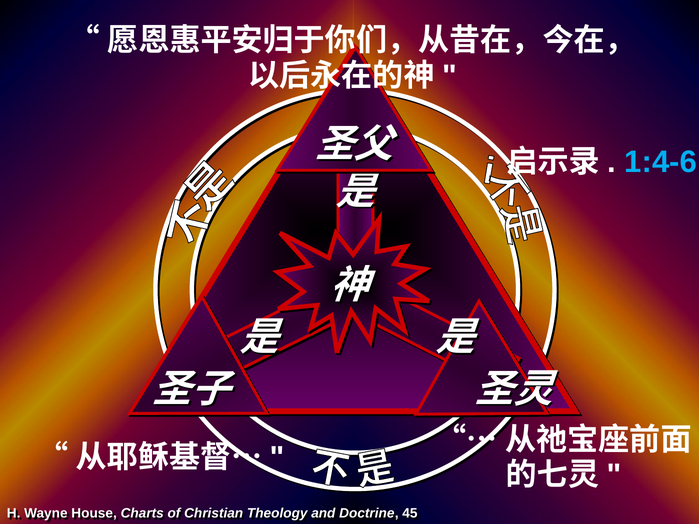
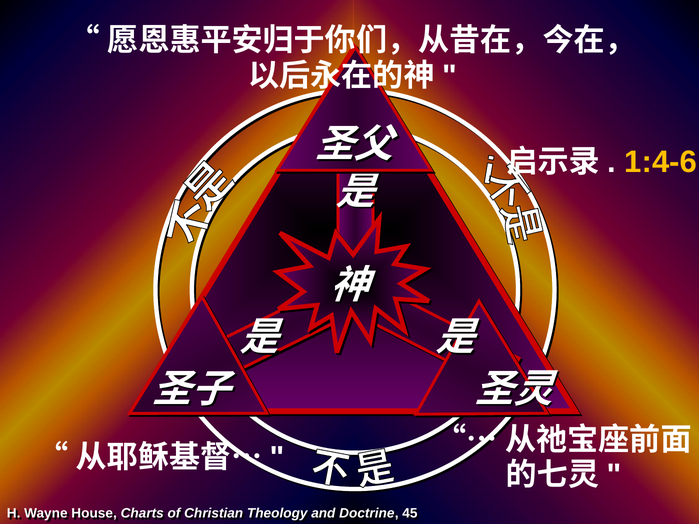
1:4-6 colour: light blue -> yellow
